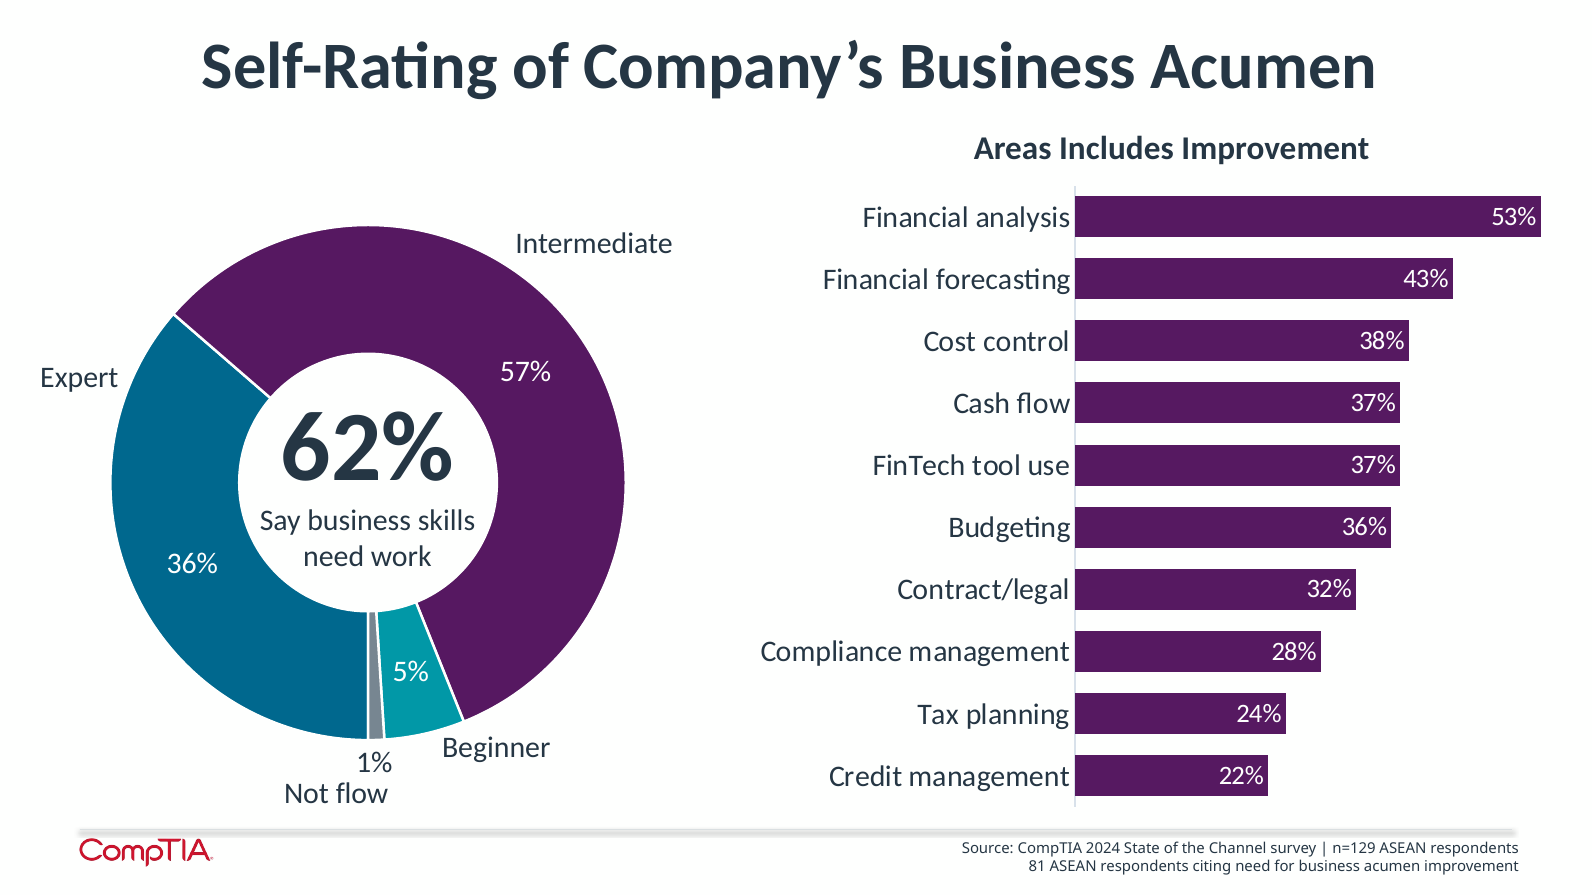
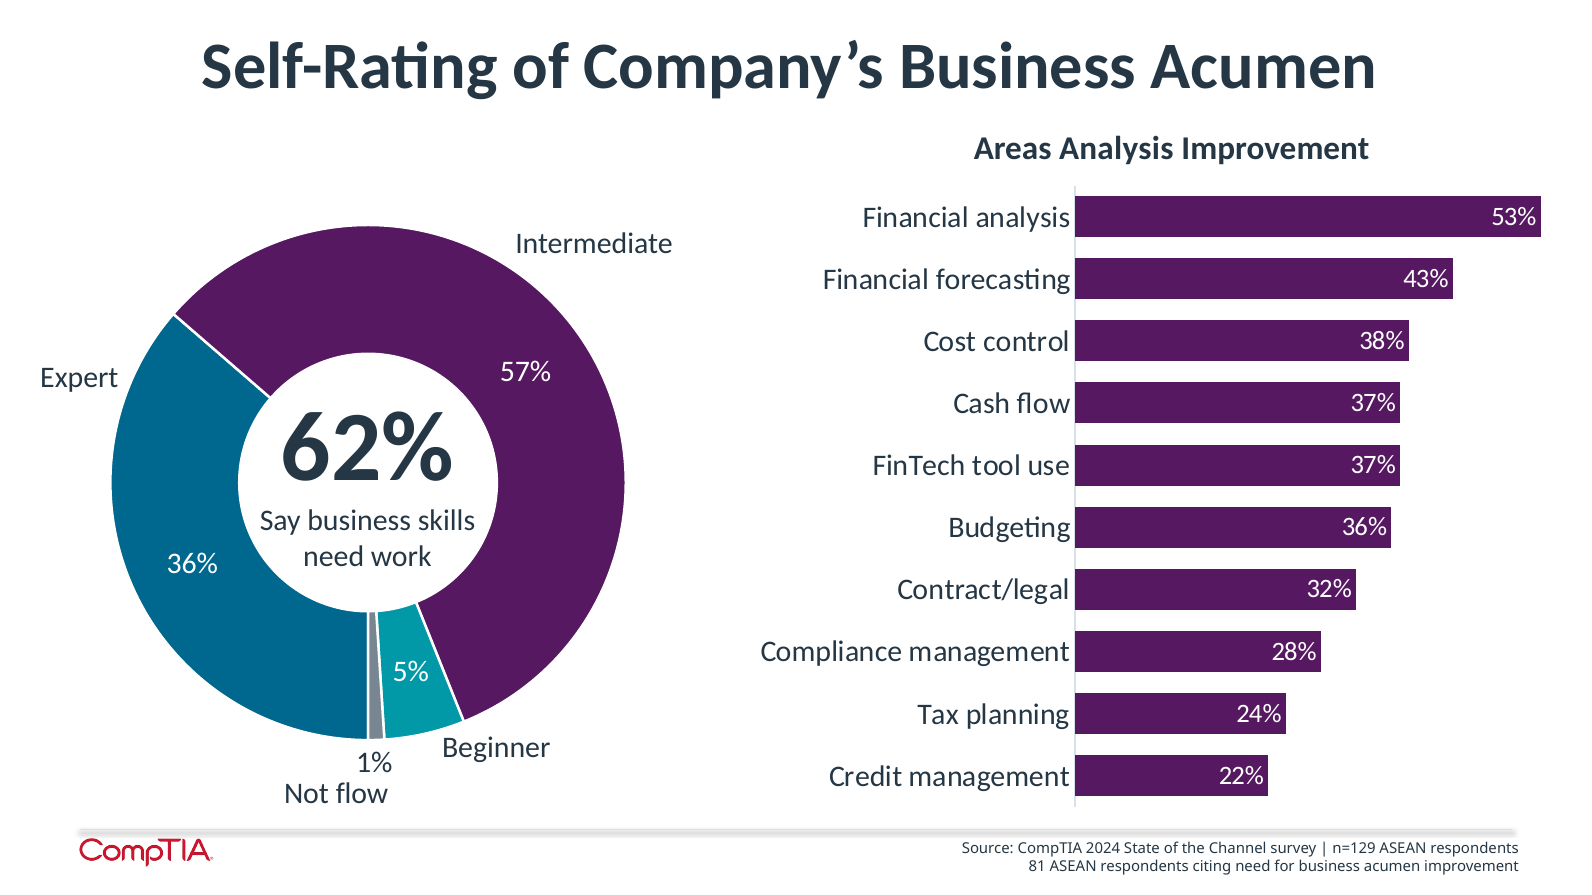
Areas Includes: Includes -> Analysis
